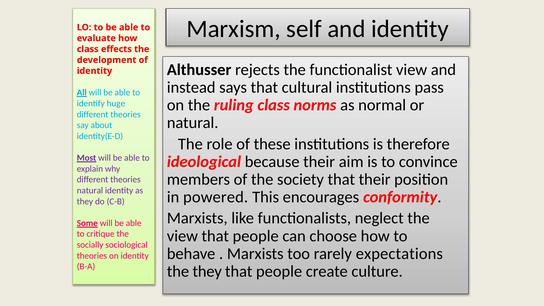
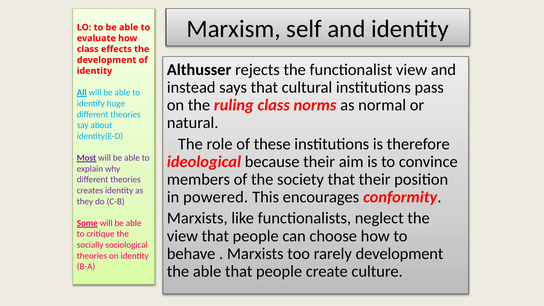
natural at (90, 190): natural -> creates
rarely expectations: expectations -> development
the they: they -> able
